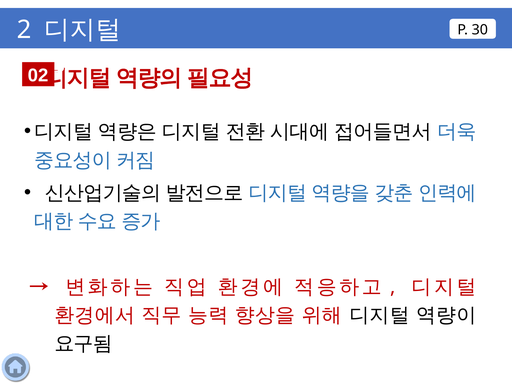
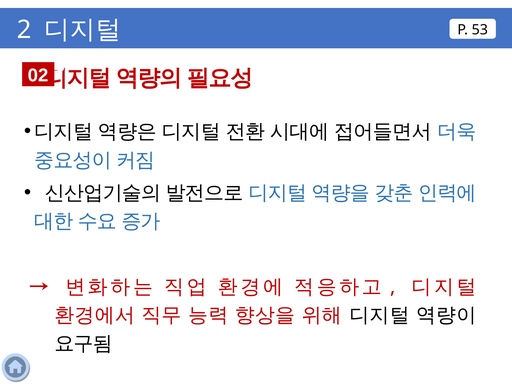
30: 30 -> 53
